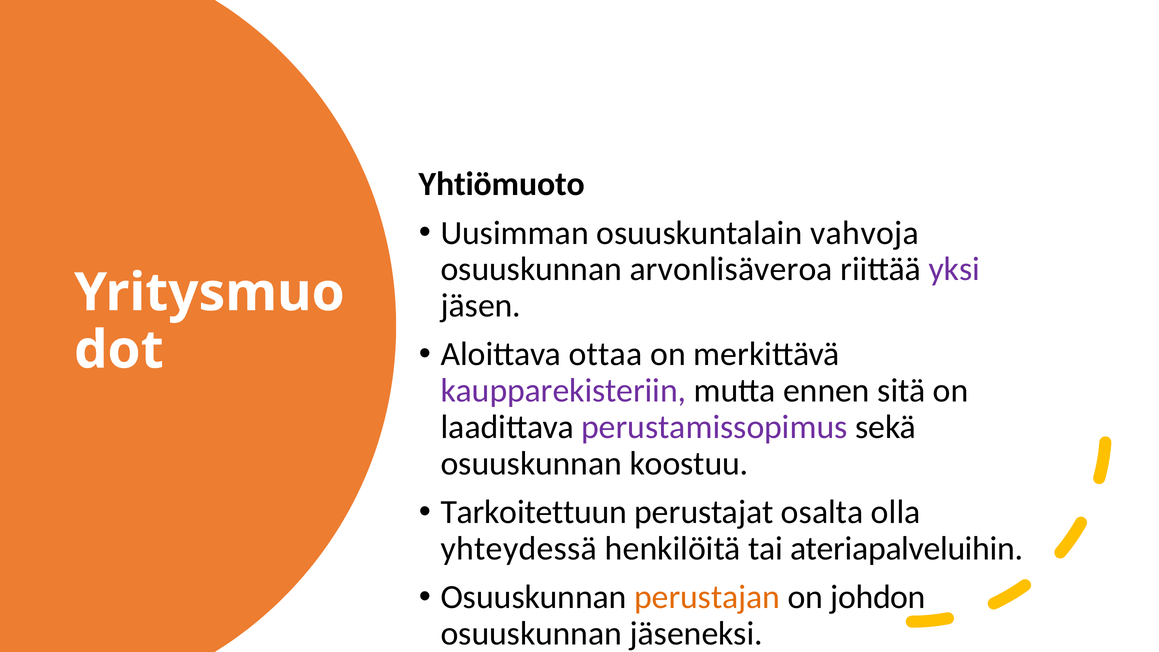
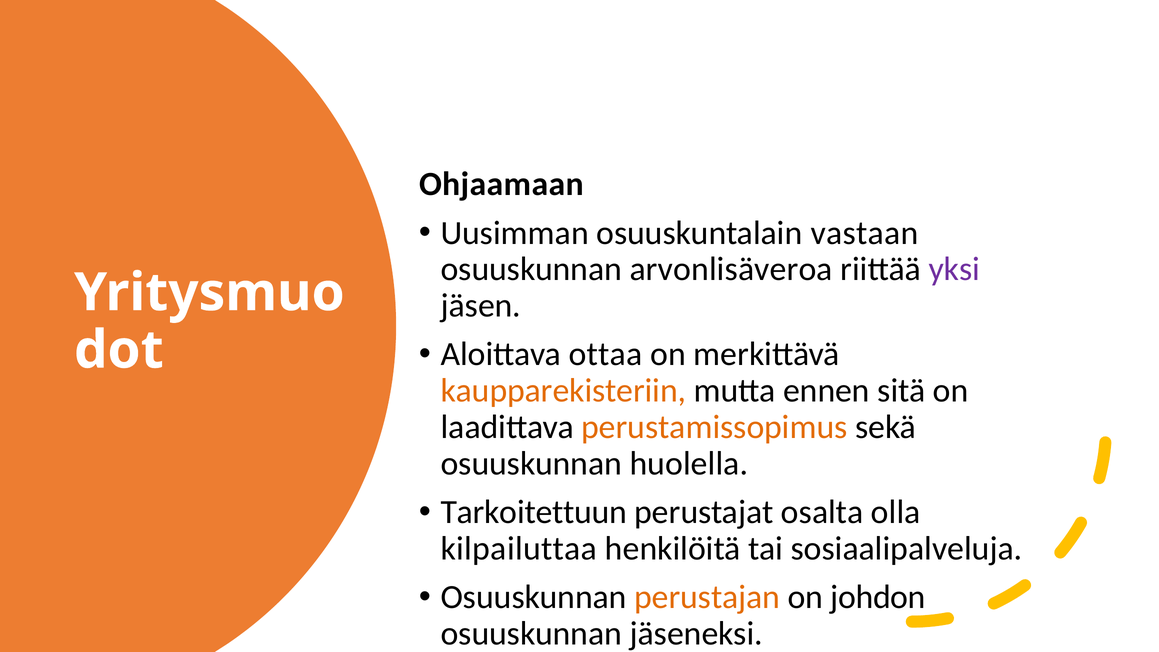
Yhtiömuoto: Yhtiömuoto -> Ohjaamaan
vahvoja: vahvoja -> vastaan
kaupparekisteriin colour: purple -> orange
perustamissopimus colour: purple -> orange
koostuu: koostuu -> huolella
yhteydessä: yhteydessä -> kilpailuttaa
ateriapalveluihin: ateriapalveluihin -> sosiaalipalveluja
